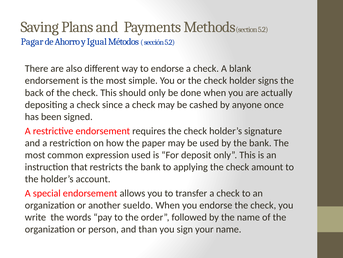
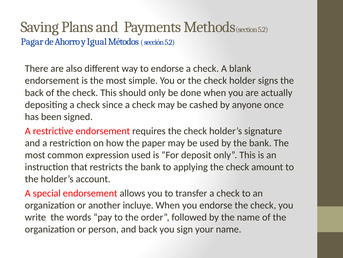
sueldo: sueldo -> incluye
and than: than -> back
